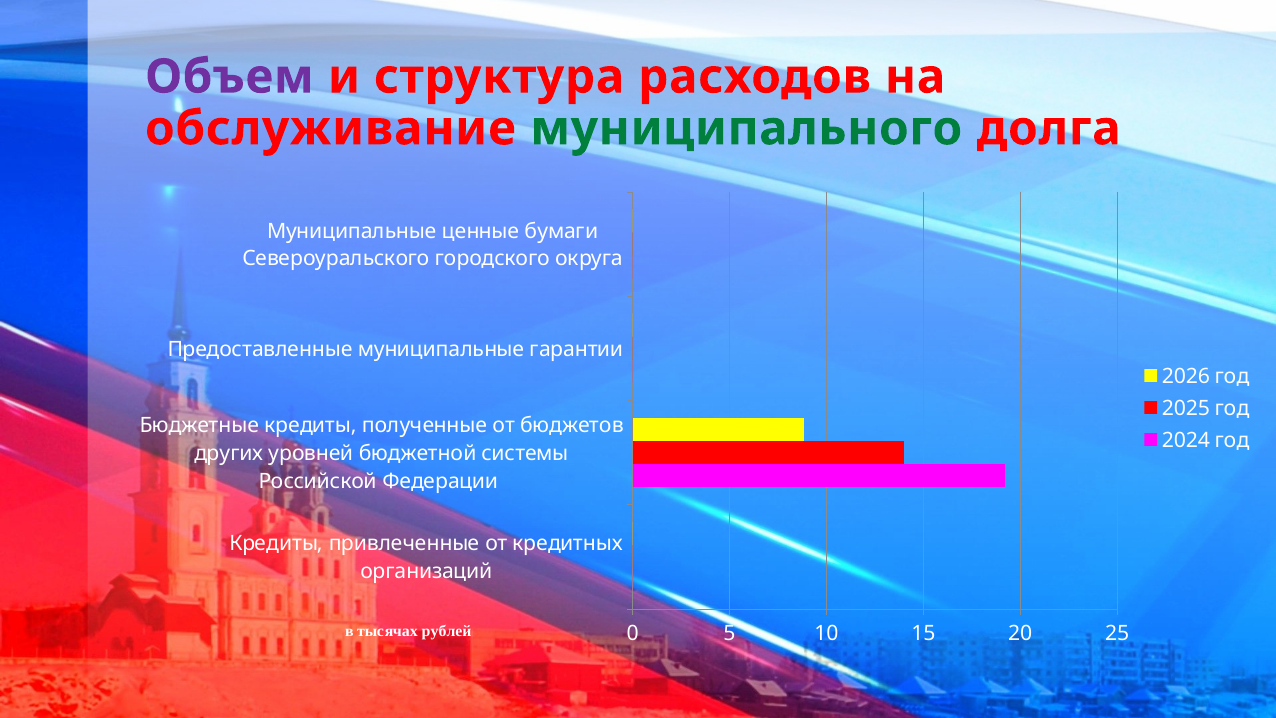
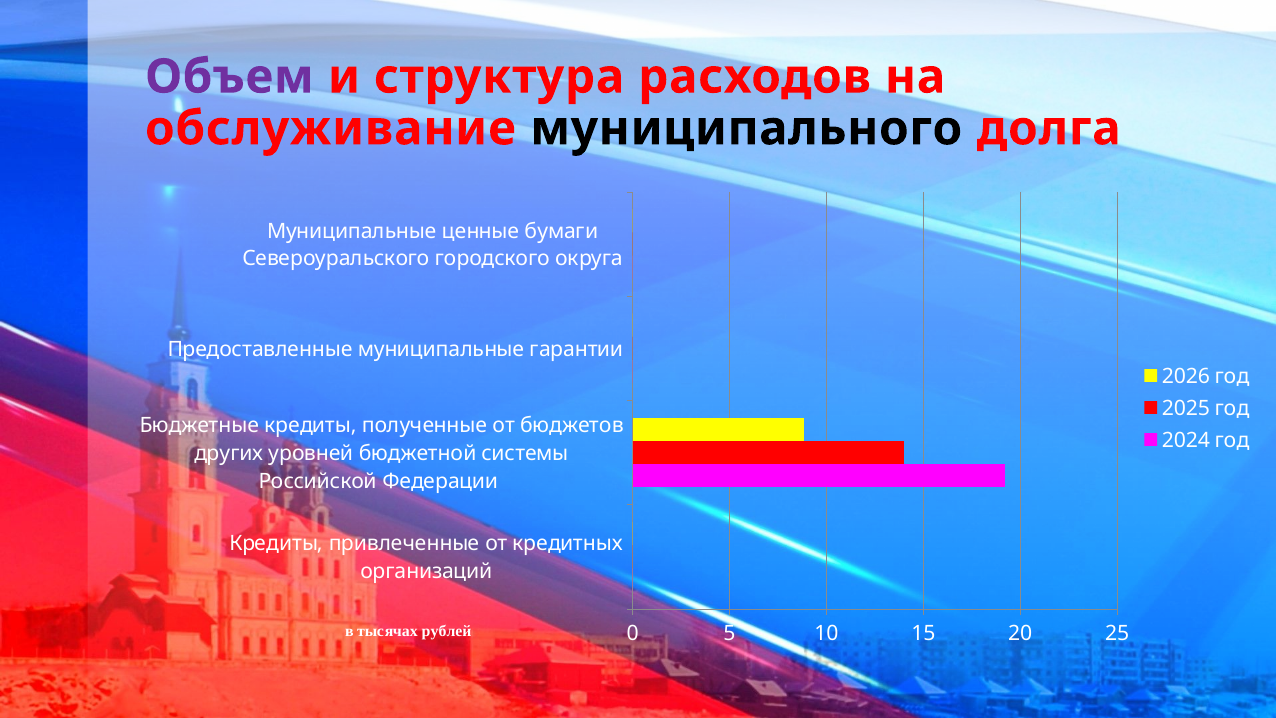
муниципального colour: green -> black
